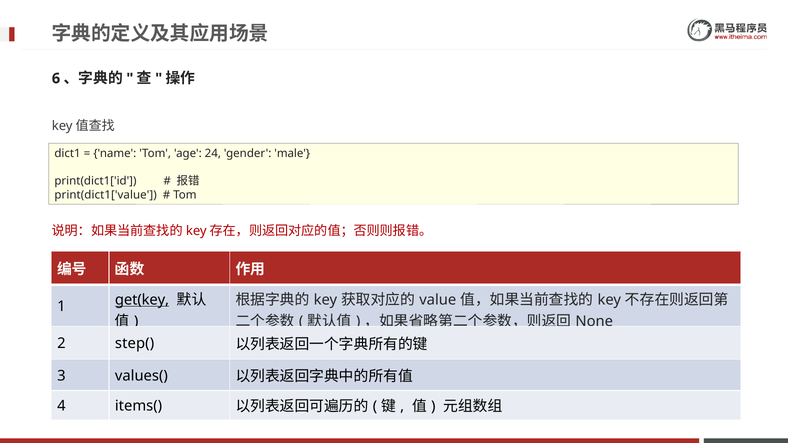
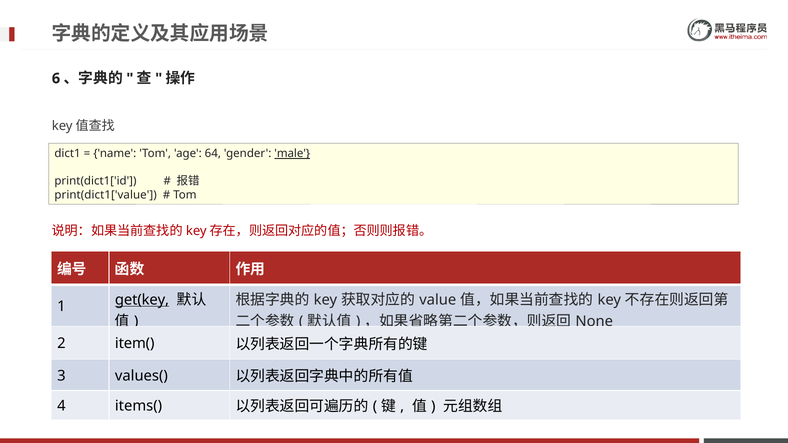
24: 24 -> 64
male underline: none -> present
step(: step( -> item(
